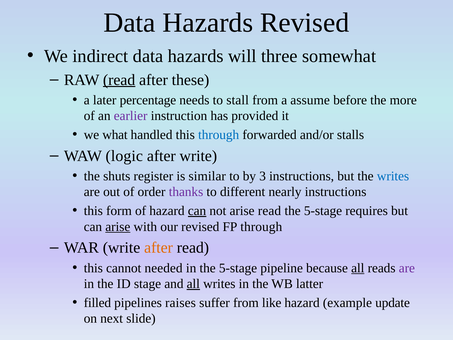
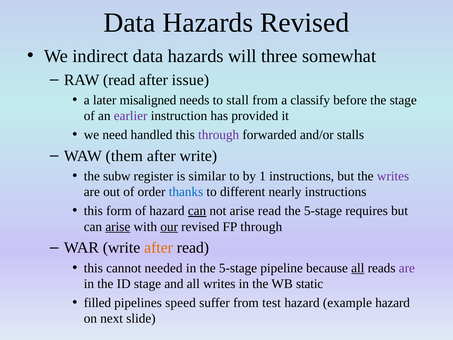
read at (119, 80) underline: present -> none
these: these -> issue
percentage: percentage -> misaligned
assume: assume -> classify
the more: more -> stage
what: what -> need
through at (219, 135) colour: blue -> purple
logic: logic -> them
shuts: shuts -> subw
3: 3 -> 1
writes at (393, 176) colour: blue -> purple
thanks colour: purple -> blue
our underline: none -> present
all at (193, 284) underline: present -> none
latter: latter -> static
raises: raises -> speed
like: like -> test
example update: update -> hazard
